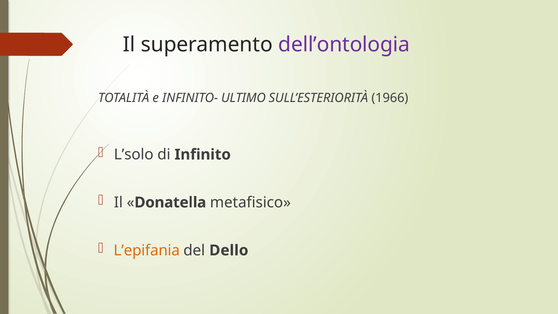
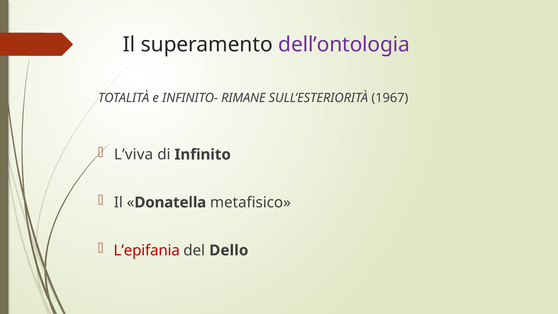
ULTIMO: ULTIMO -> RIMANE
1966: 1966 -> 1967
L’solo: L’solo -> L’viva
L’epifania colour: orange -> red
